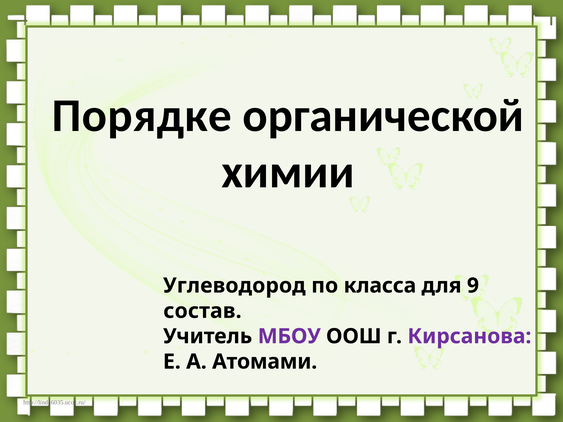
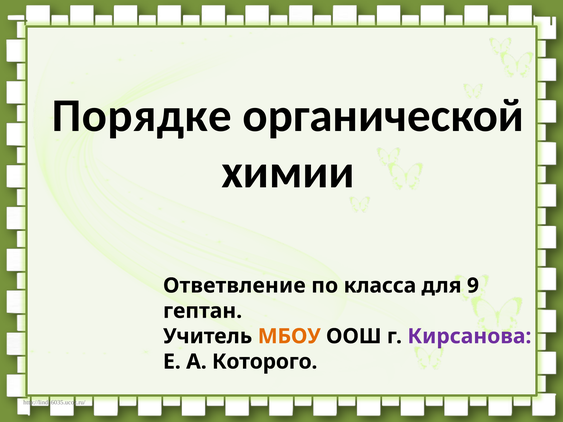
Углеводород: Углеводород -> Ответвление
состав: состав -> гептан
МБОУ colour: purple -> orange
Атомами: Атомами -> Которого
